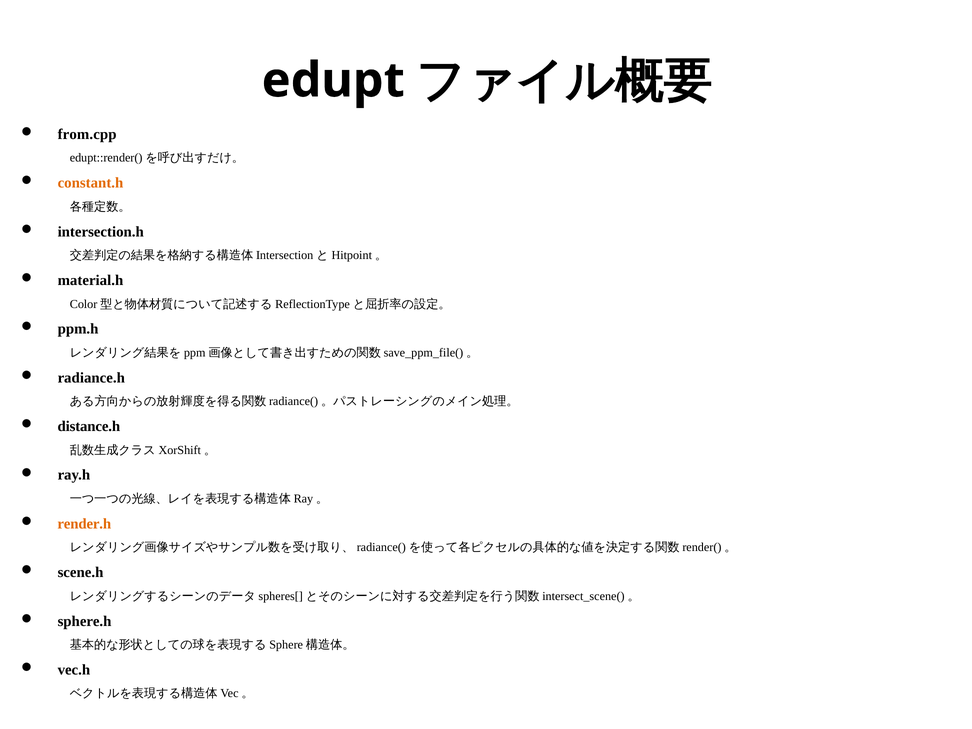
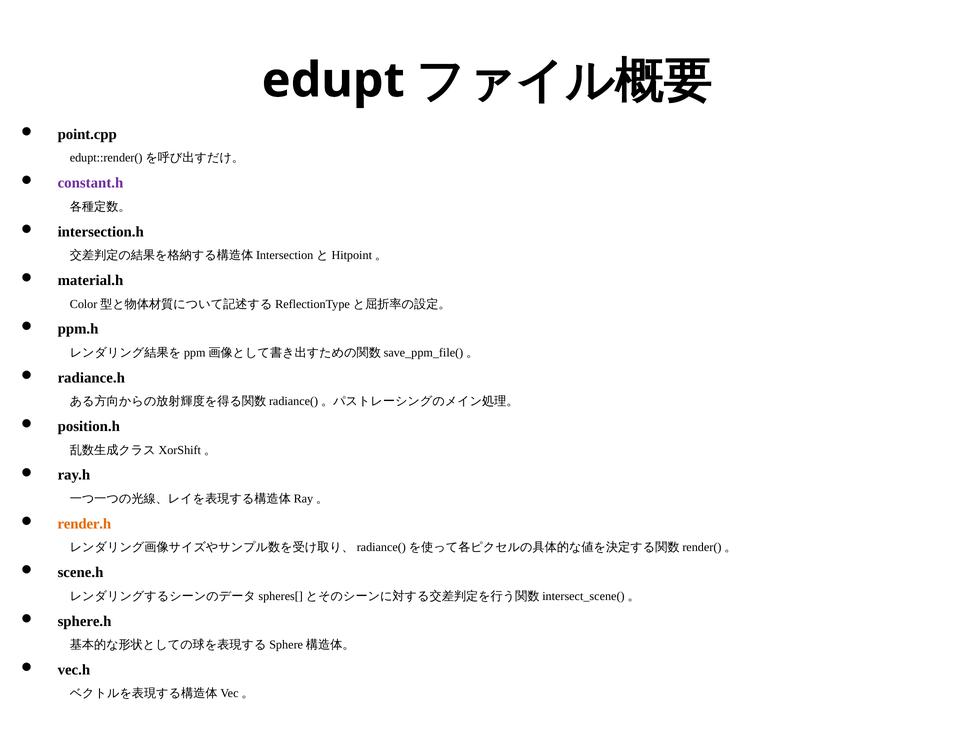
from.cpp: from.cpp -> point.cpp
constant.h colour: orange -> purple
distance.h: distance.h -> position.h
